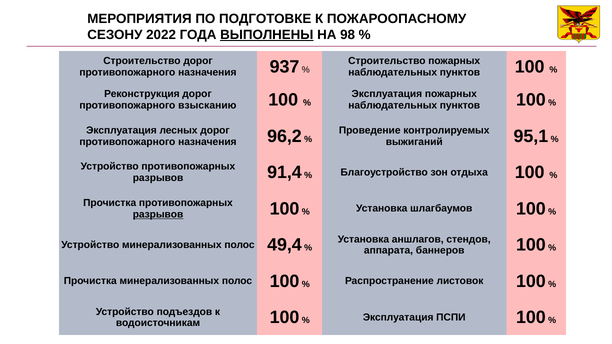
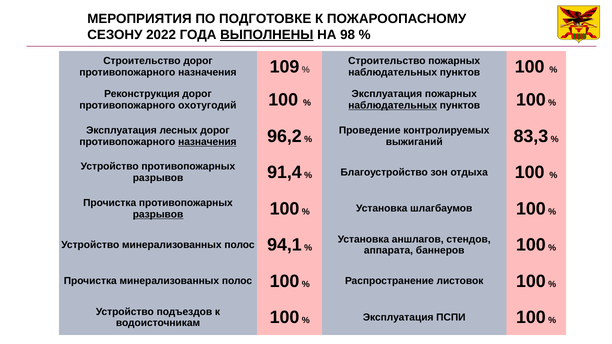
937: 937 -> 109
взысканию: взысканию -> охотугодий
наблюдательных at (393, 105) underline: none -> present
назначения at (207, 142) underline: none -> present
95,1: 95,1 -> 83,3
49,4: 49,4 -> 94,1
